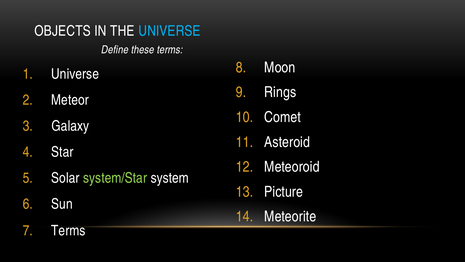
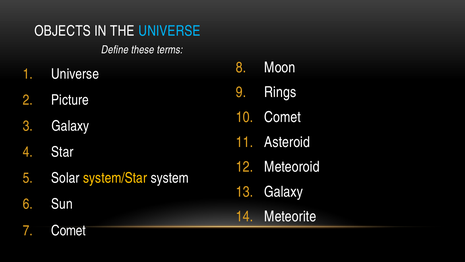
Meteor: Meteor -> Picture
system/Star colour: light green -> yellow
Picture at (284, 191): Picture -> Galaxy
Terms at (68, 230): Terms -> Comet
